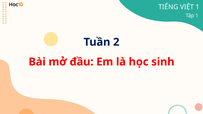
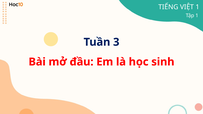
2: 2 -> 3
